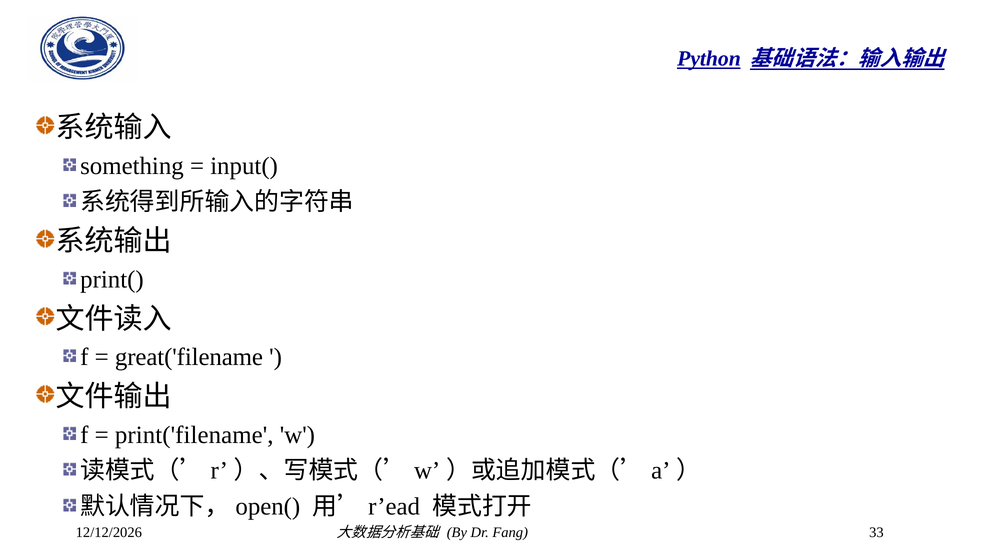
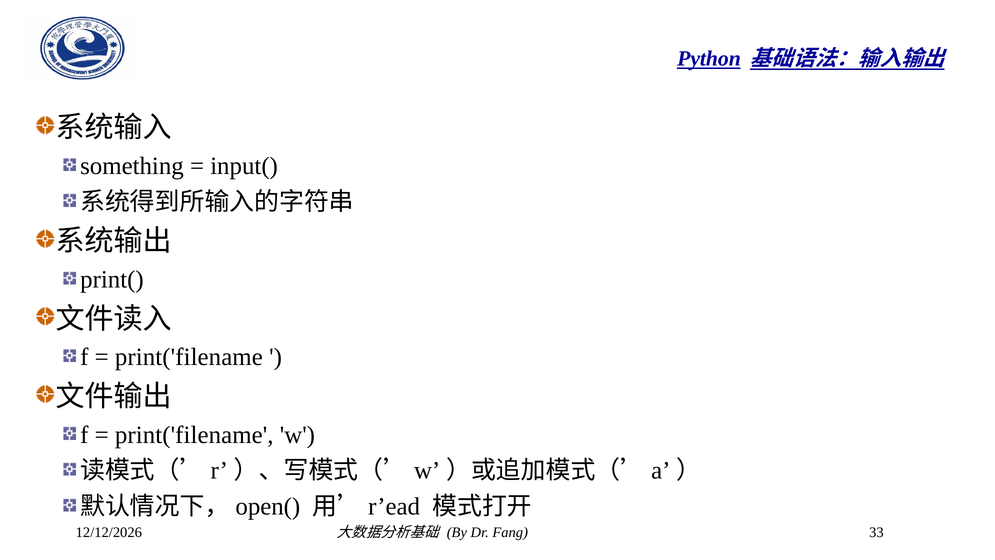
great('filename at (189, 357): great('filename -> print('filename
